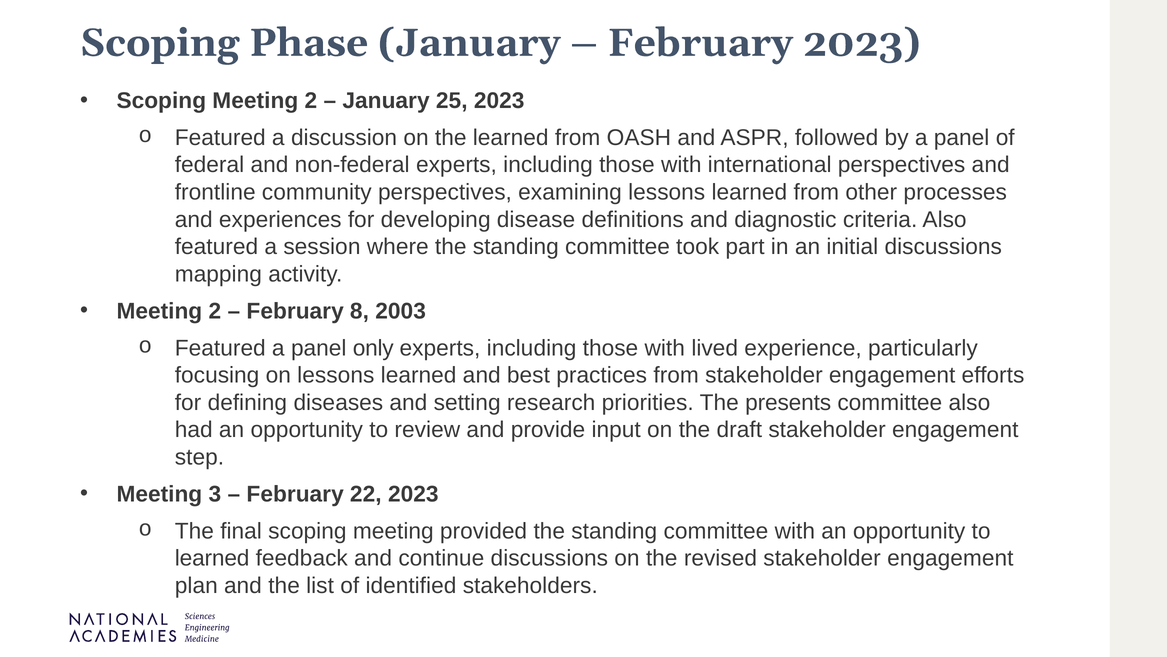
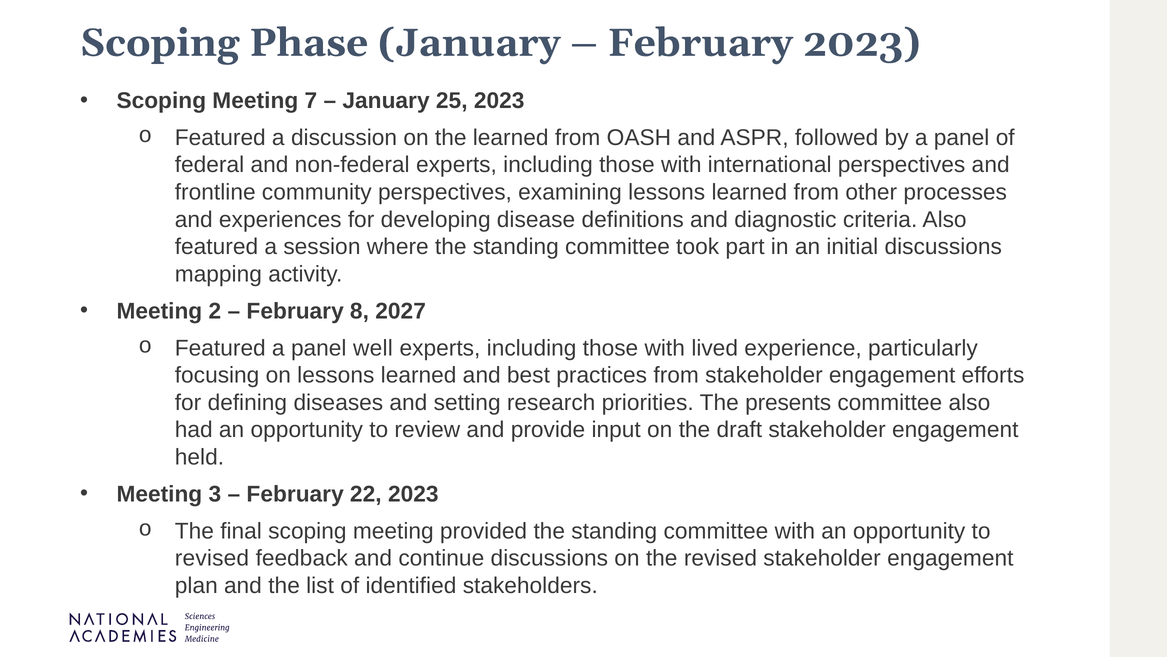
Scoping Meeting 2: 2 -> 7
2003: 2003 -> 2027
only: only -> well
step: step -> held
learned at (212, 558): learned -> revised
